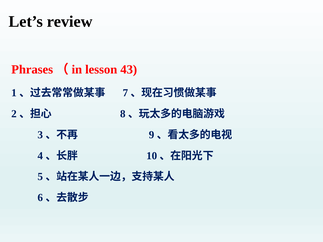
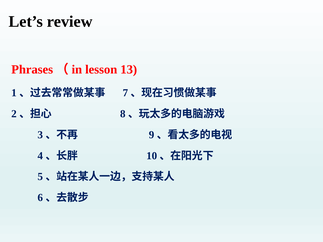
43: 43 -> 13
